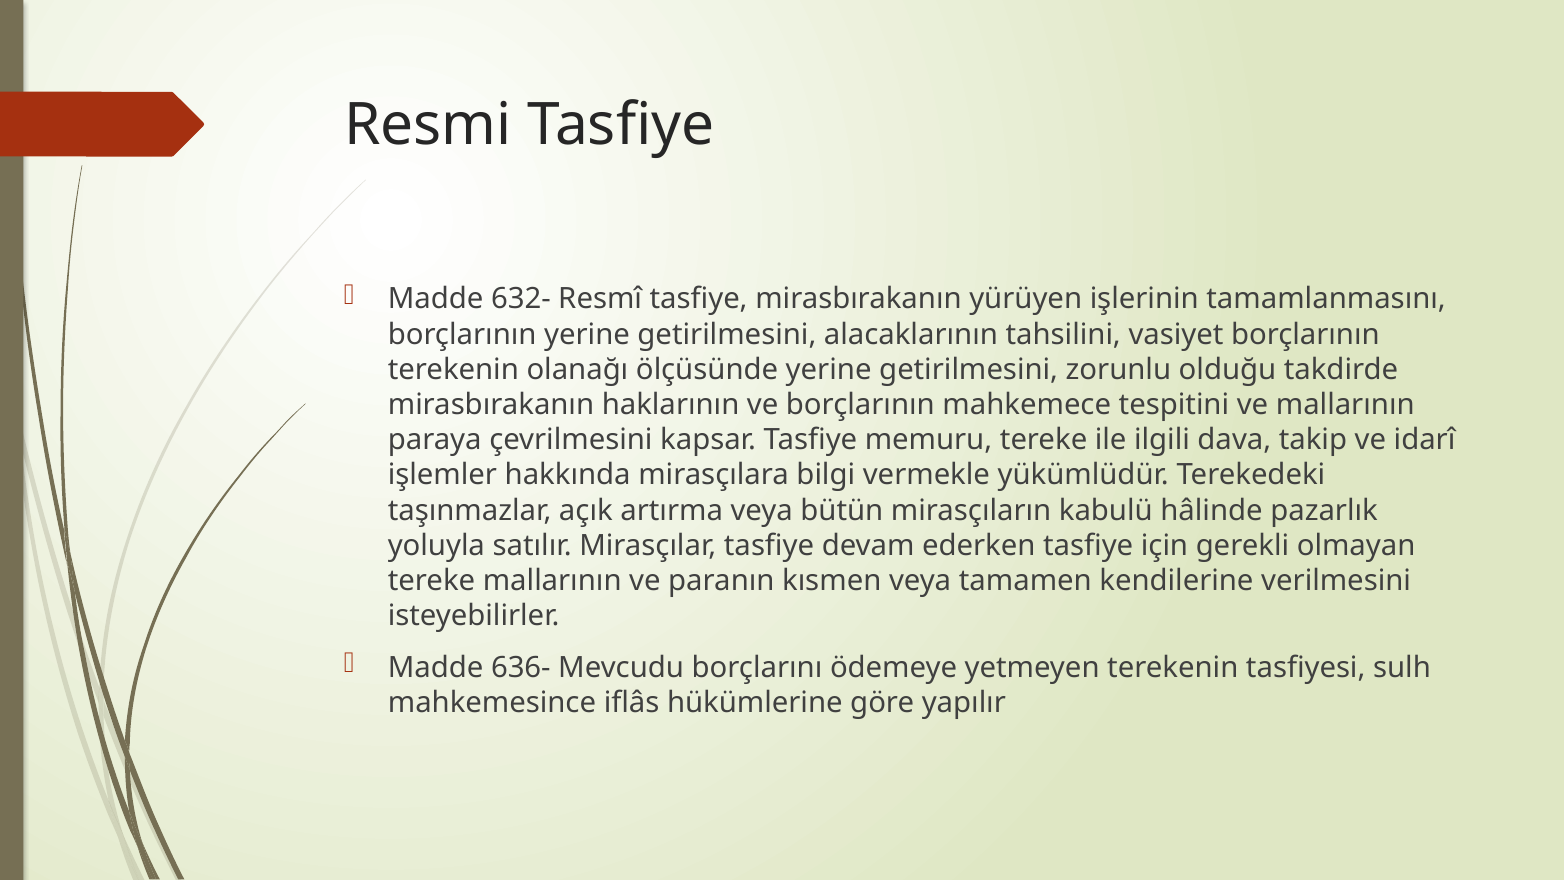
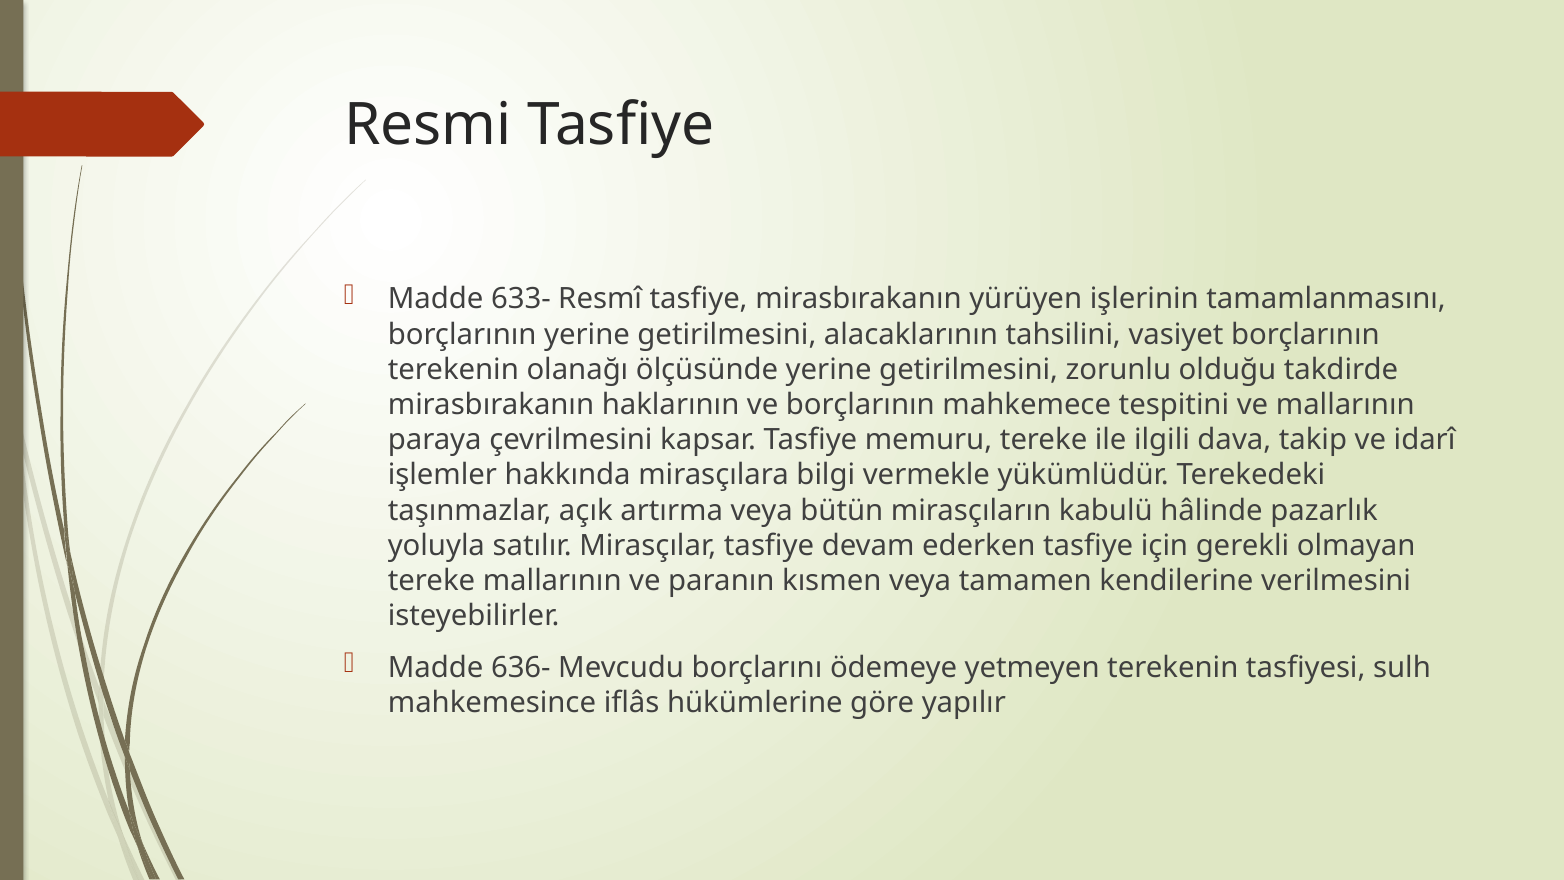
632-: 632- -> 633-
